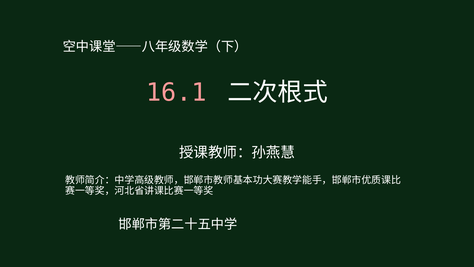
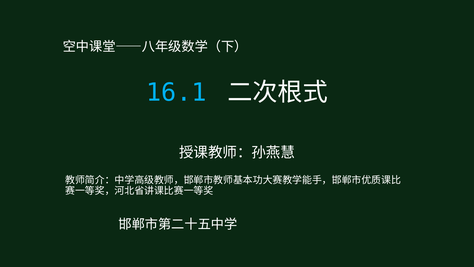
16.1 colour: pink -> light blue
